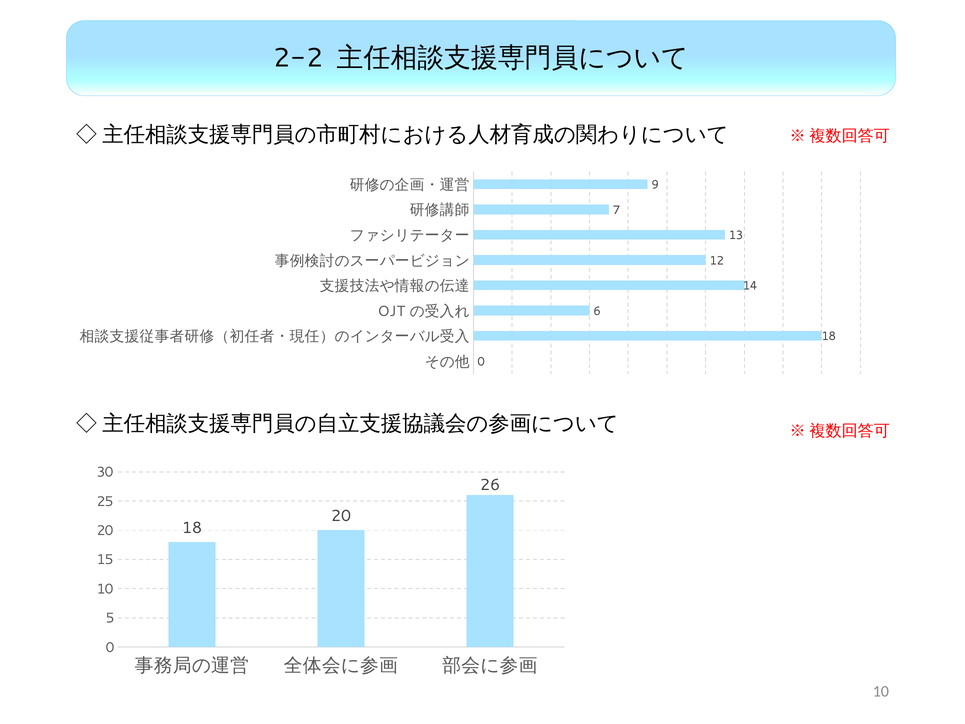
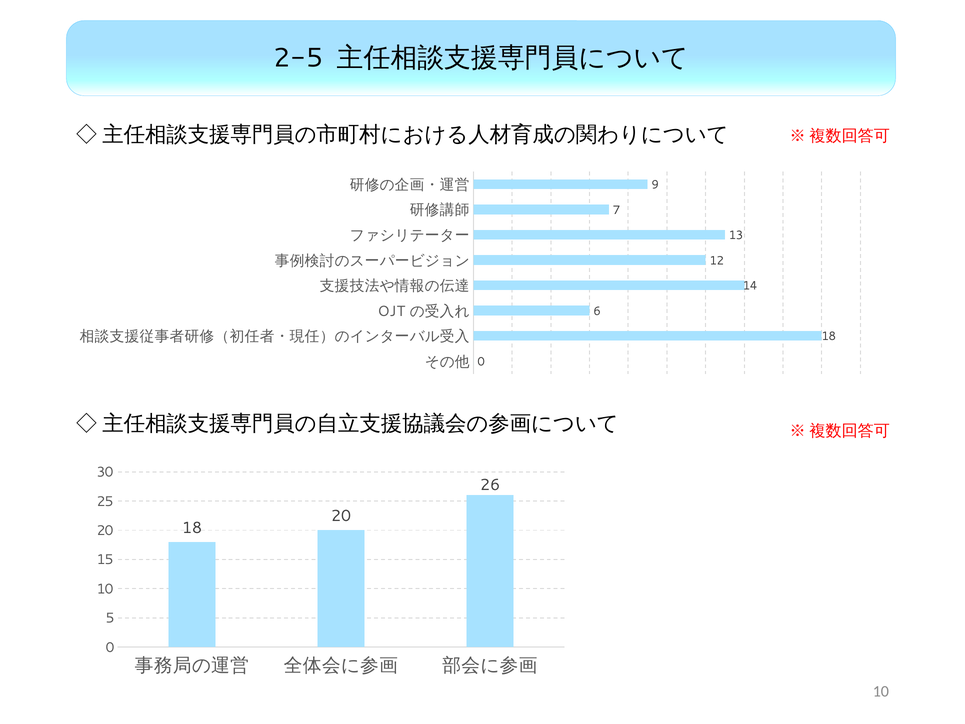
2-2: 2-2 -> 2-5
